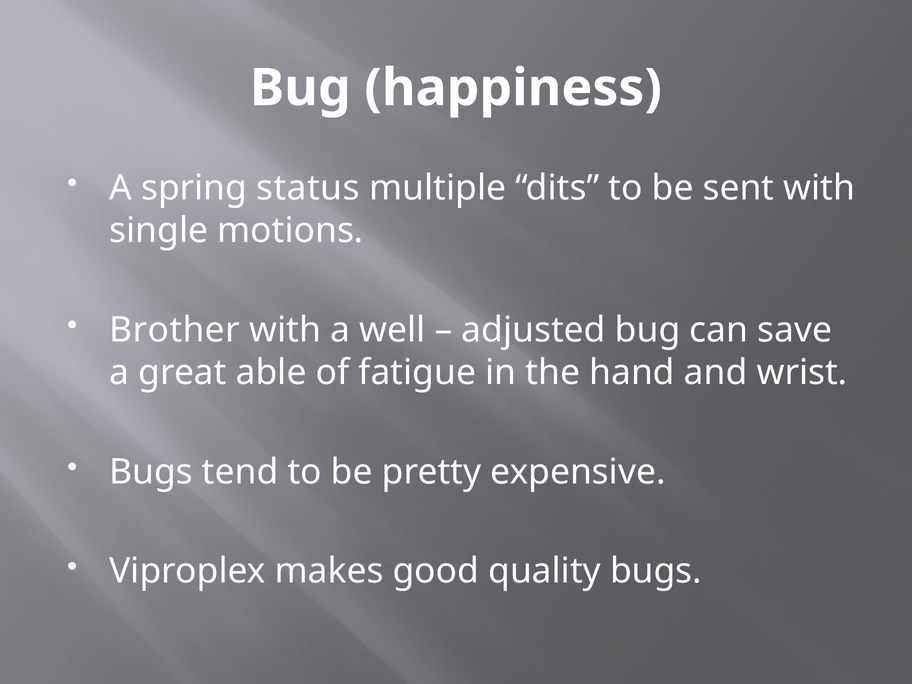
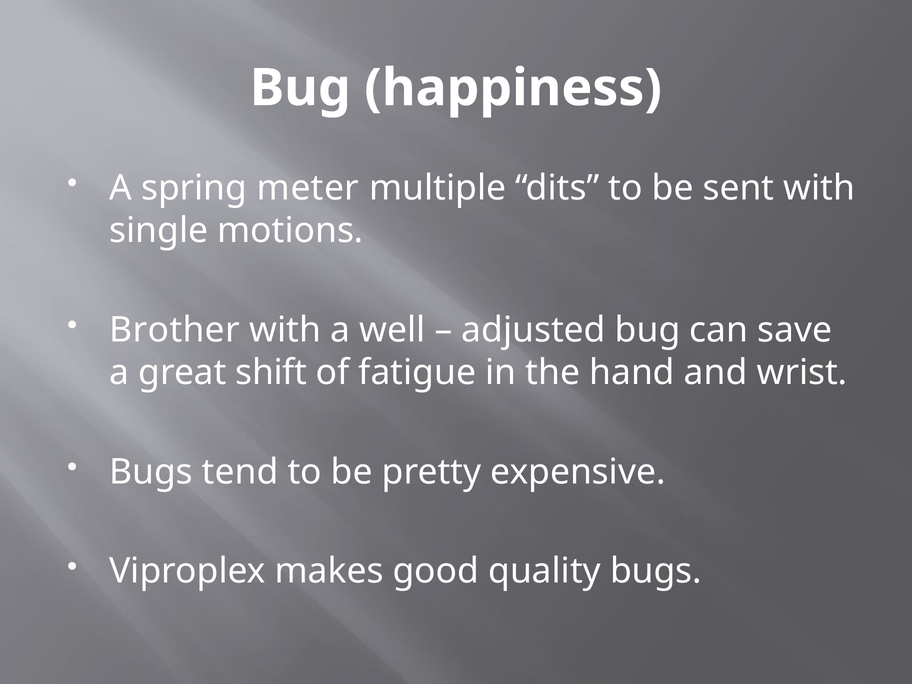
status: status -> meter
able: able -> shift
